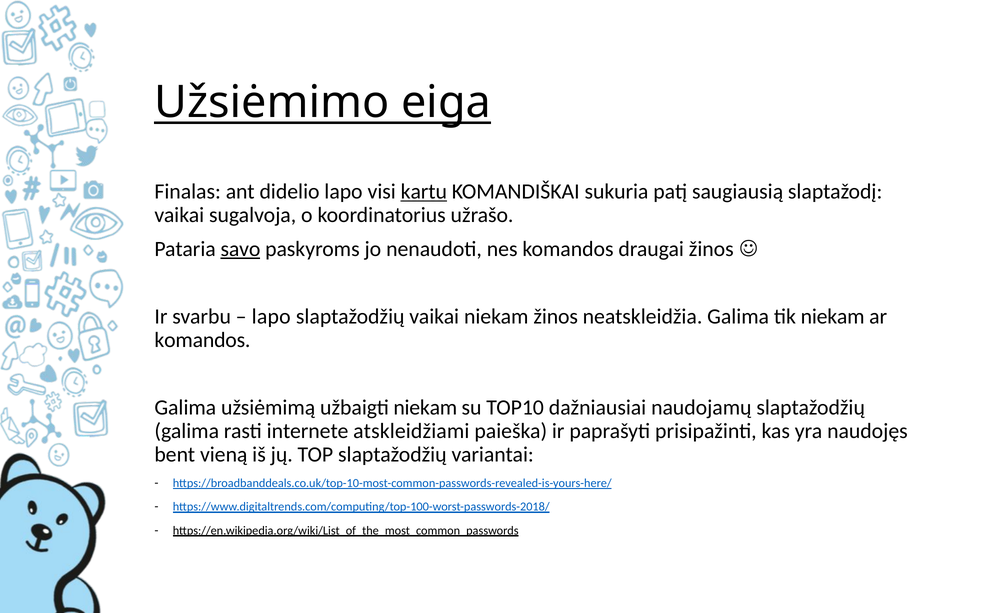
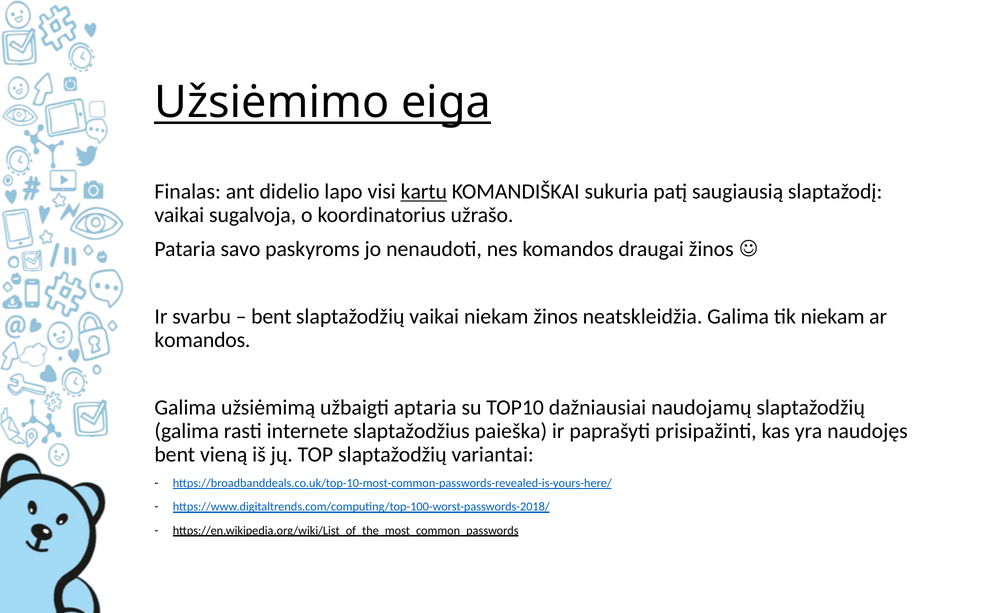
savo underline: present -> none
lapo at (271, 317): lapo -> bent
užbaigti niekam: niekam -> aptaria
atskleidžiami: atskleidžiami -> slaptažodžius
